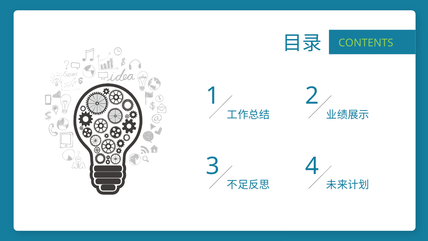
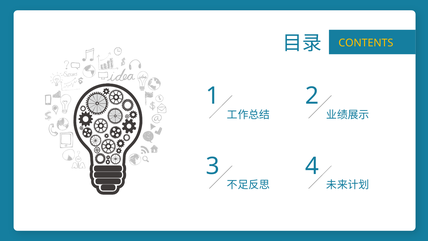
CONTENTS colour: light green -> yellow
